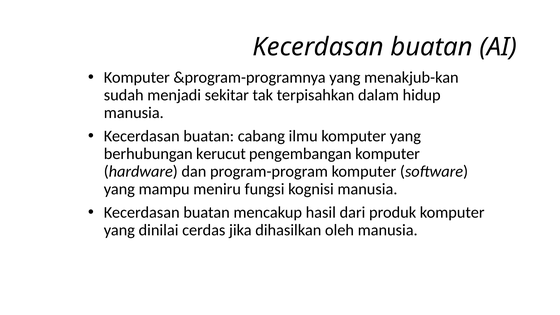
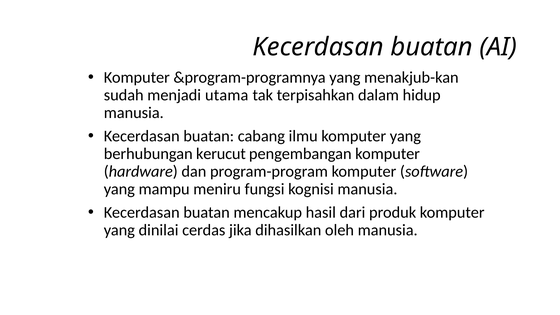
sekitar: sekitar -> utama
